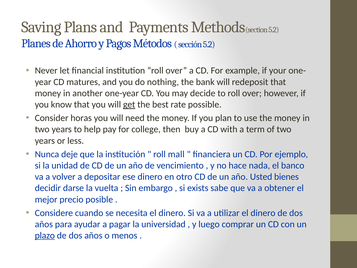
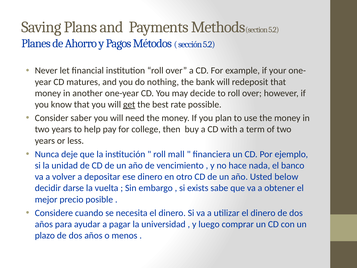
horas: horas -> saber
bienes: bienes -> below
plazo underline: present -> none
